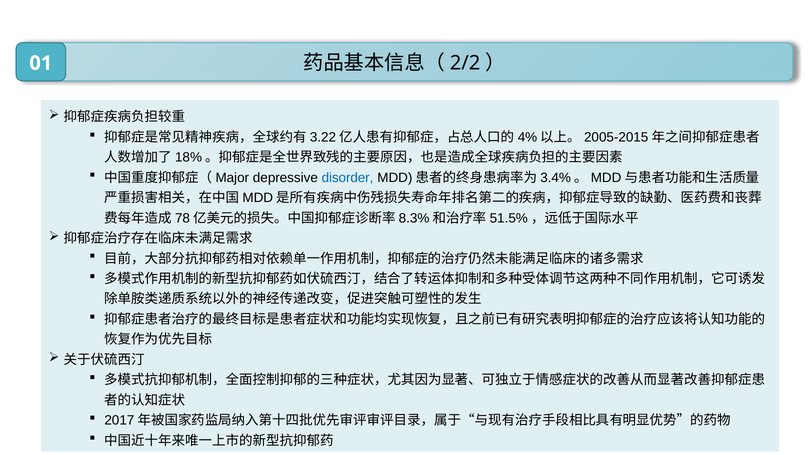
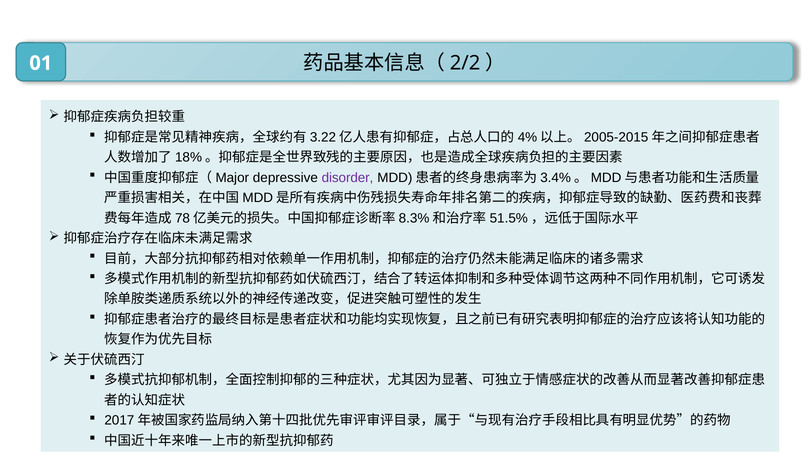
disorder colour: blue -> purple
